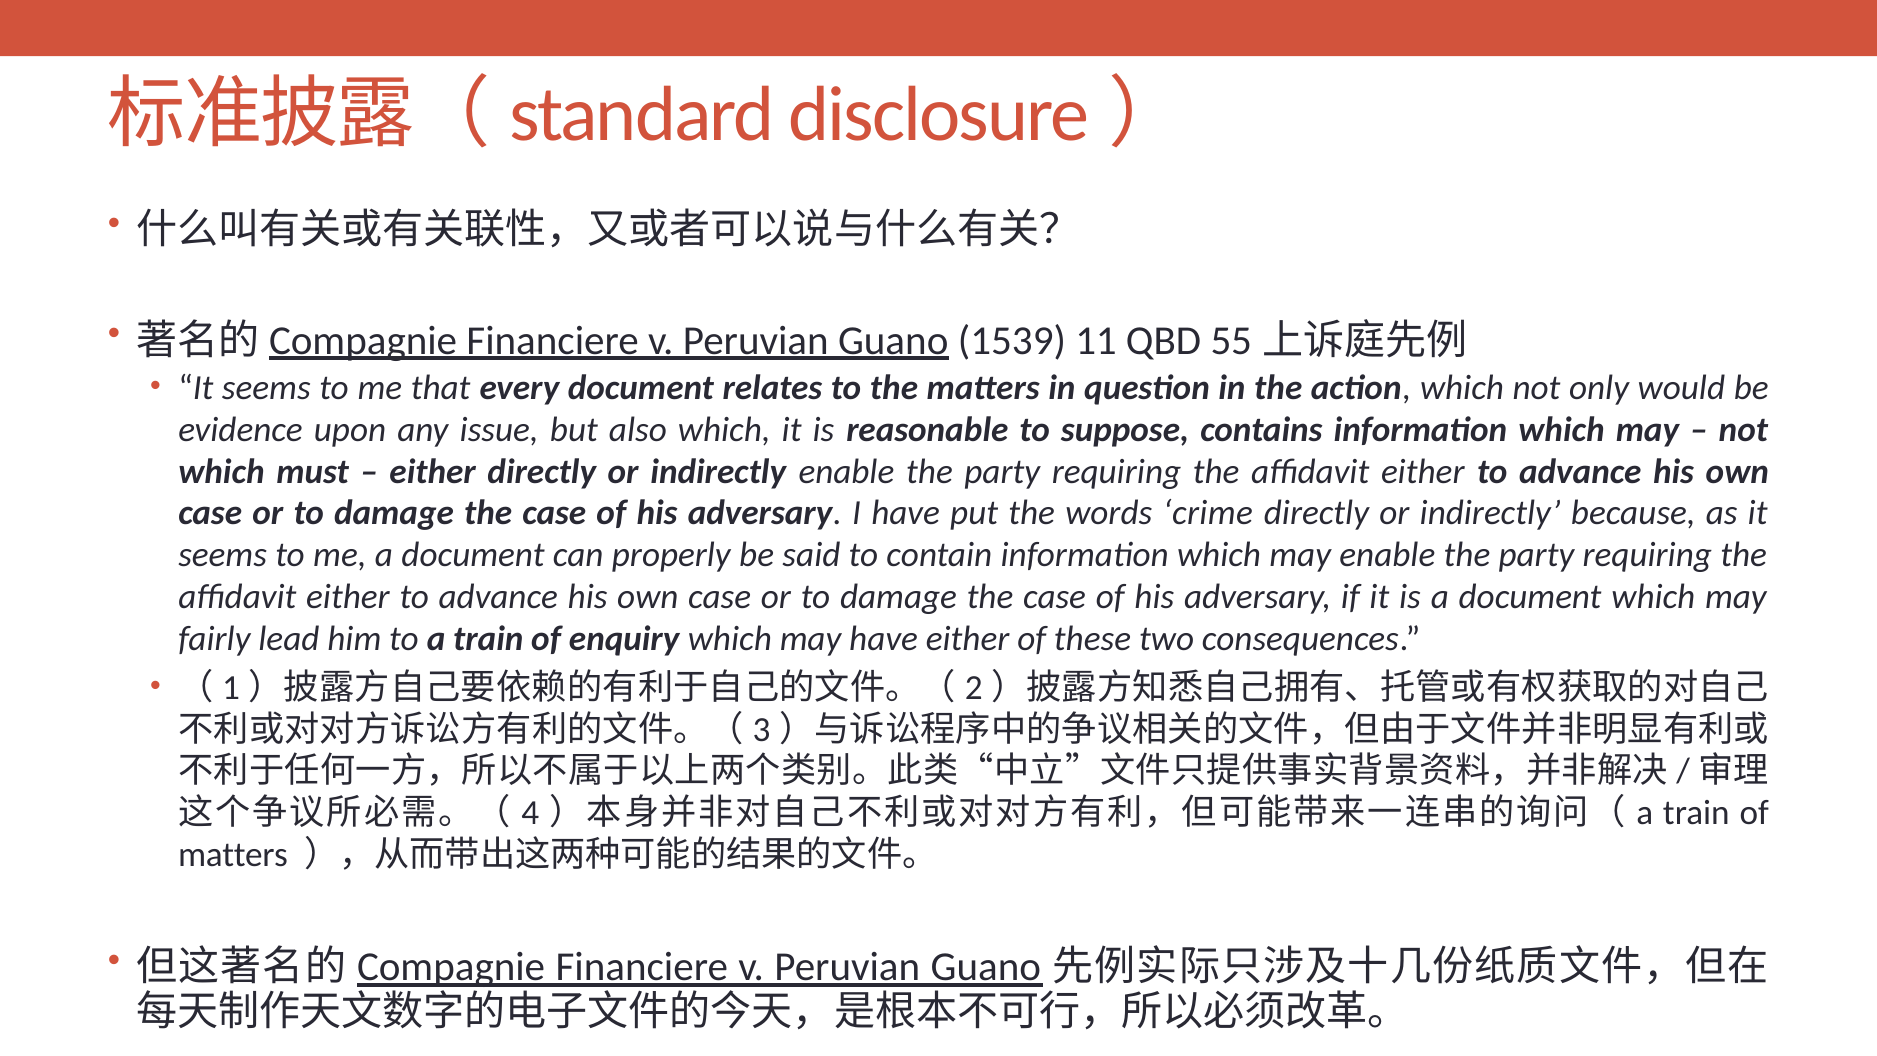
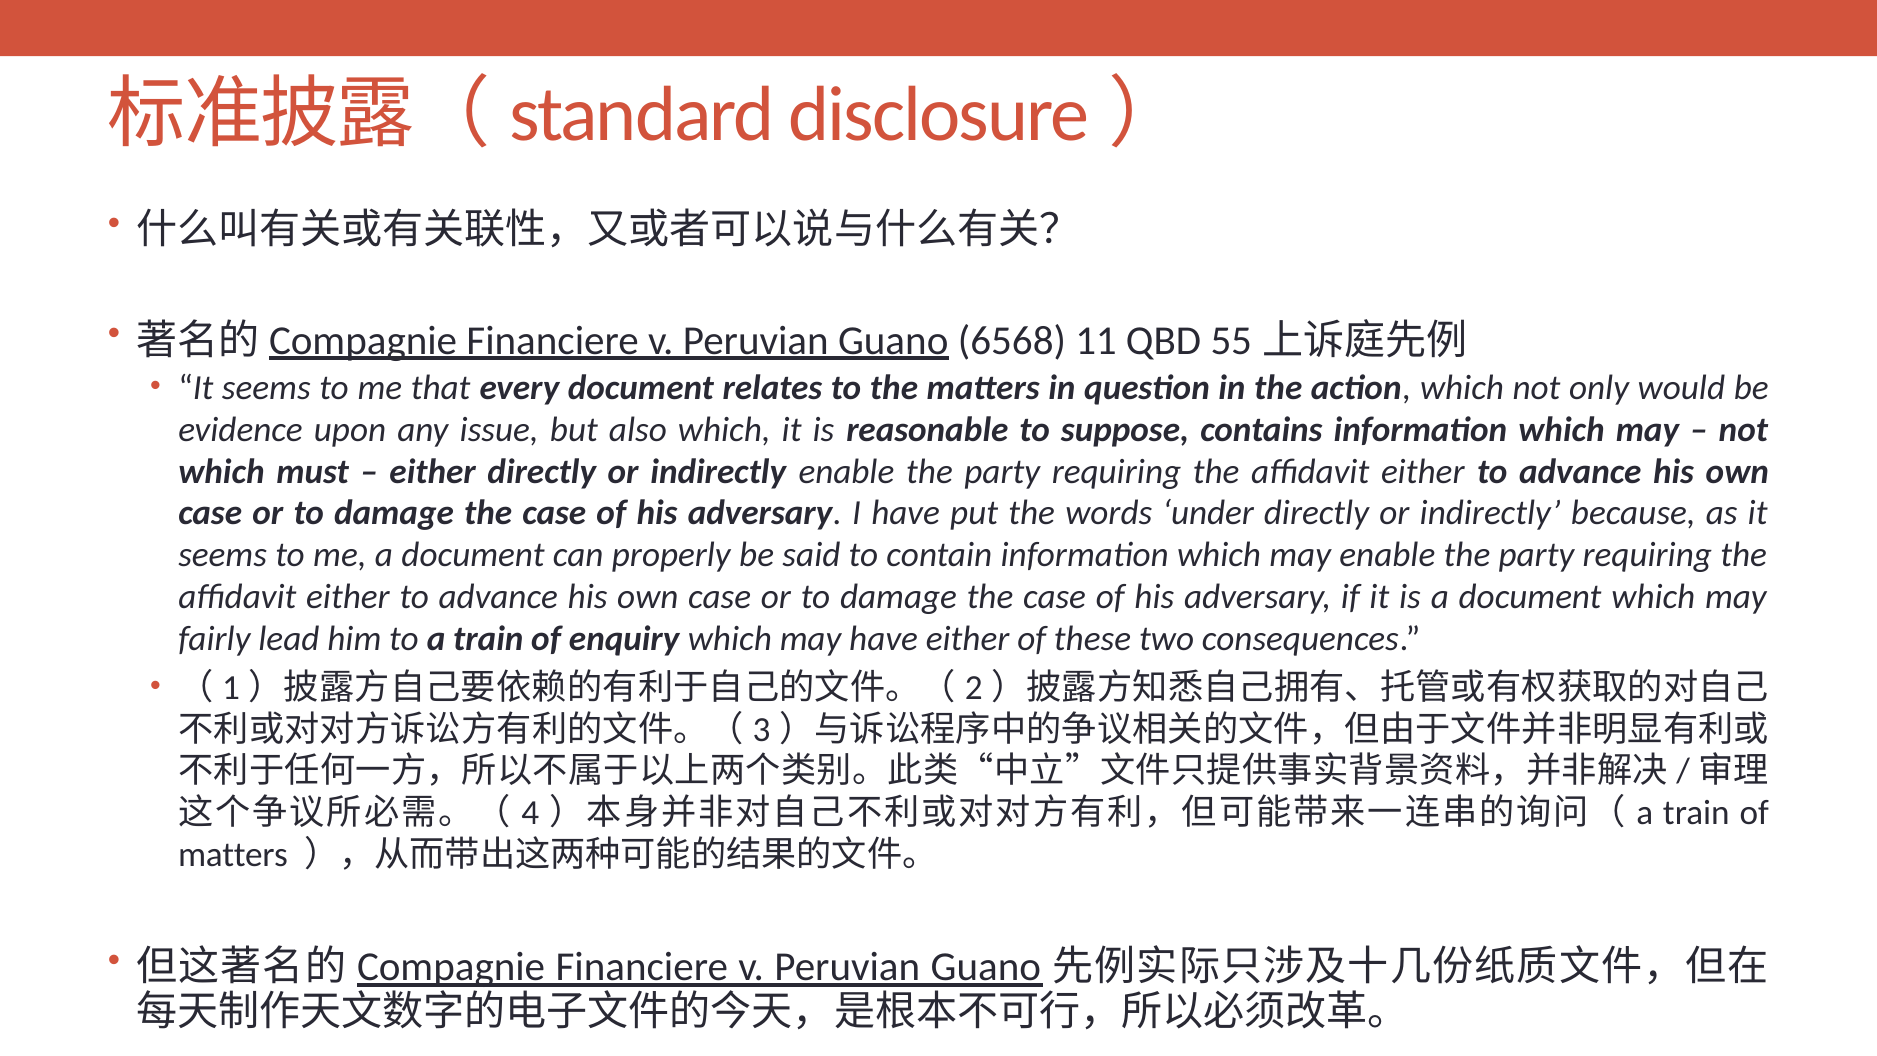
1539: 1539 -> 6568
crime: crime -> under
